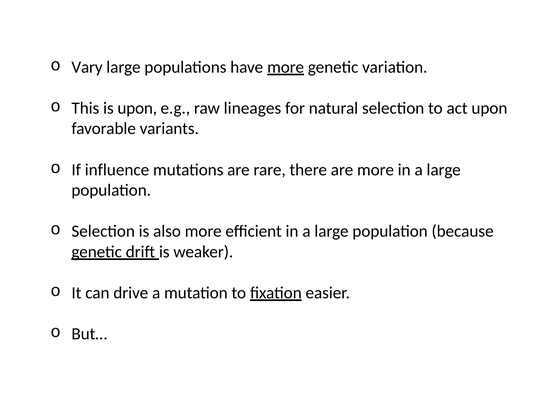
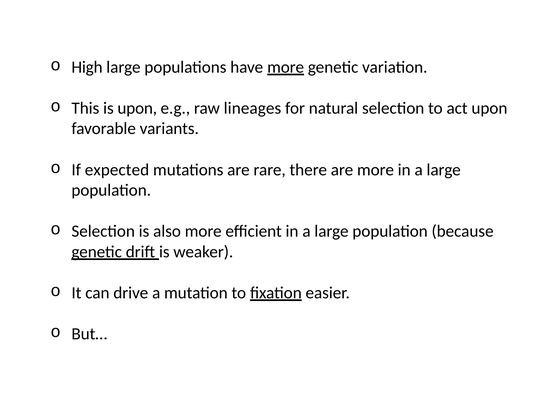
Vary: Vary -> High
influence: influence -> expected
